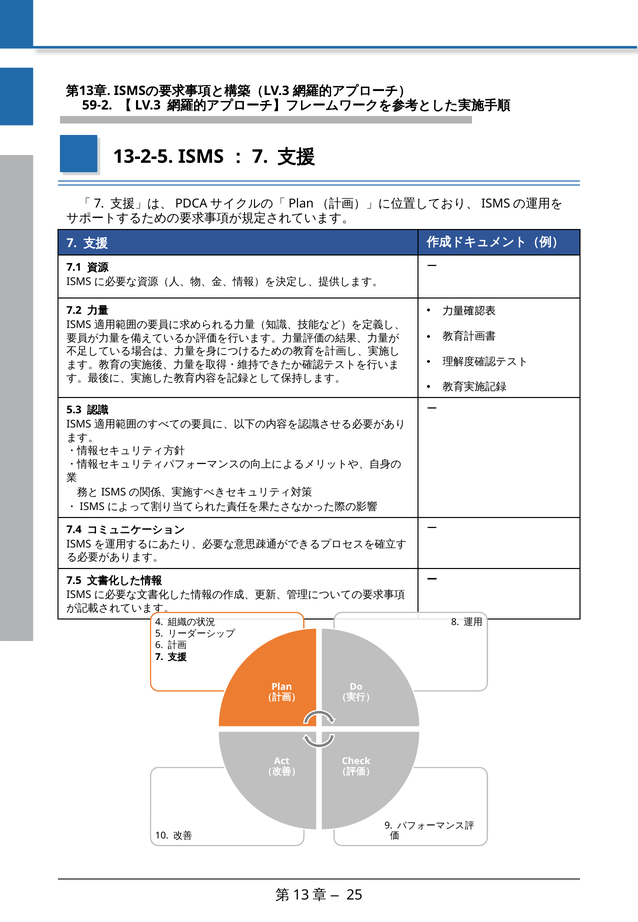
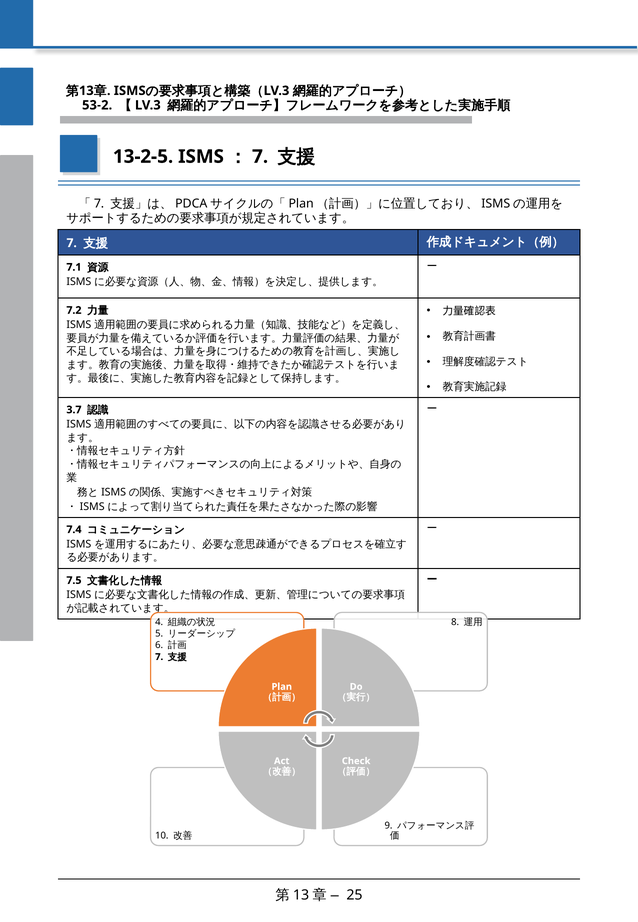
59-2: 59-2 -> 53-2
5.3: 5.3 -> 3.7
